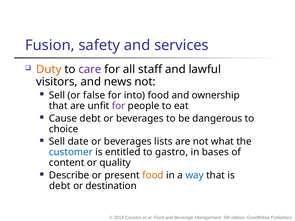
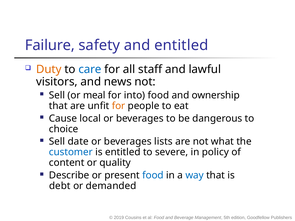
Fusion: Fusion -> Failure
and services: services -> entitled
care colour: purple -> blue
false: false -> meal
for at (119, 106) colour: purple -> orange
Cause debt: debt -> local
gastro: gastro -> severe
bases: bases -> policy
food at (153, 176) colour: orange -> blue
destination: destination -> demanded
